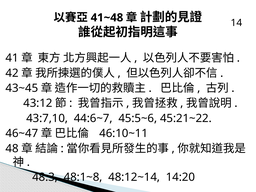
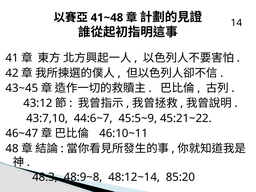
45:5~6: 45:5~6 -> 45:5~9
48:1~8: 48:1~8 -> 48:9~8
14:20: 14:20 -> 85:20
